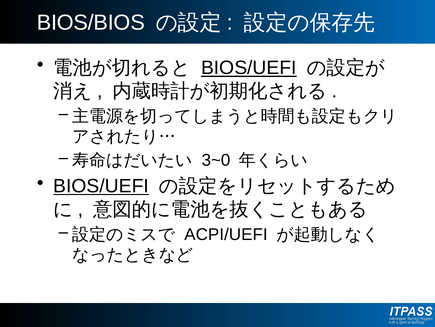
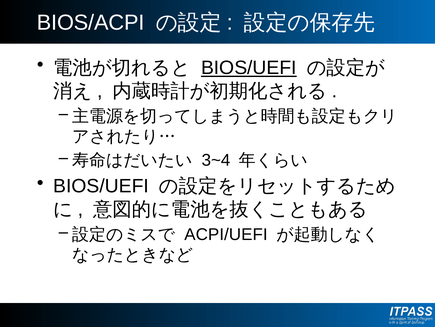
BIOS/BIOS: BIOS/BIOS -> BIOS/ACPI
3~0: 3~0 -> 3~4
BIOS/UEFI at (101, 186) underline: present -> none
